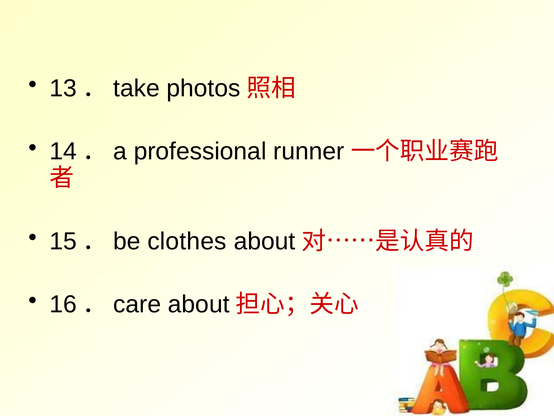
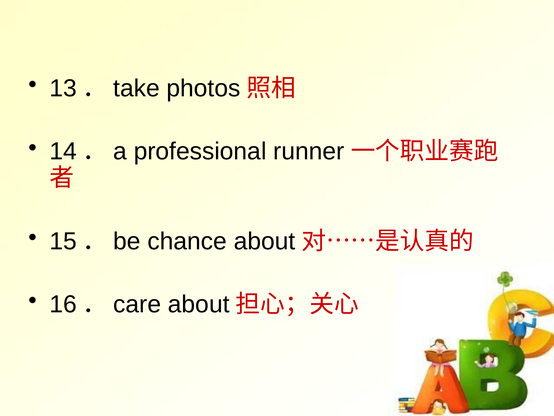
clothes: clothes -> chance
